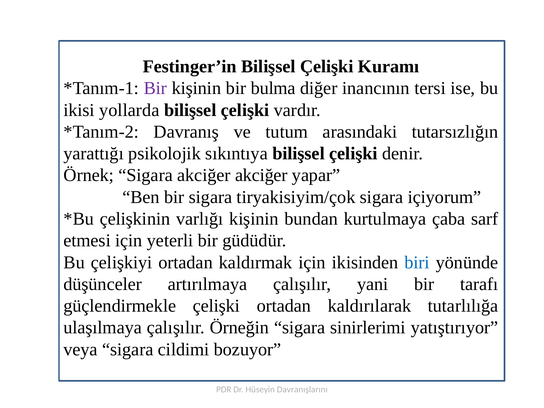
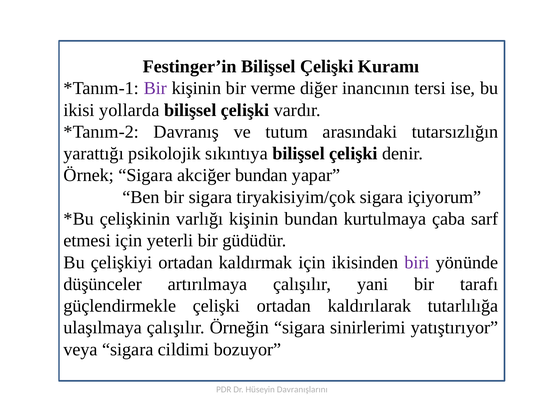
bulma: bulma -> verme
akciğer akciğer: akciğer -> bundan
biri colour: blue -> purple
